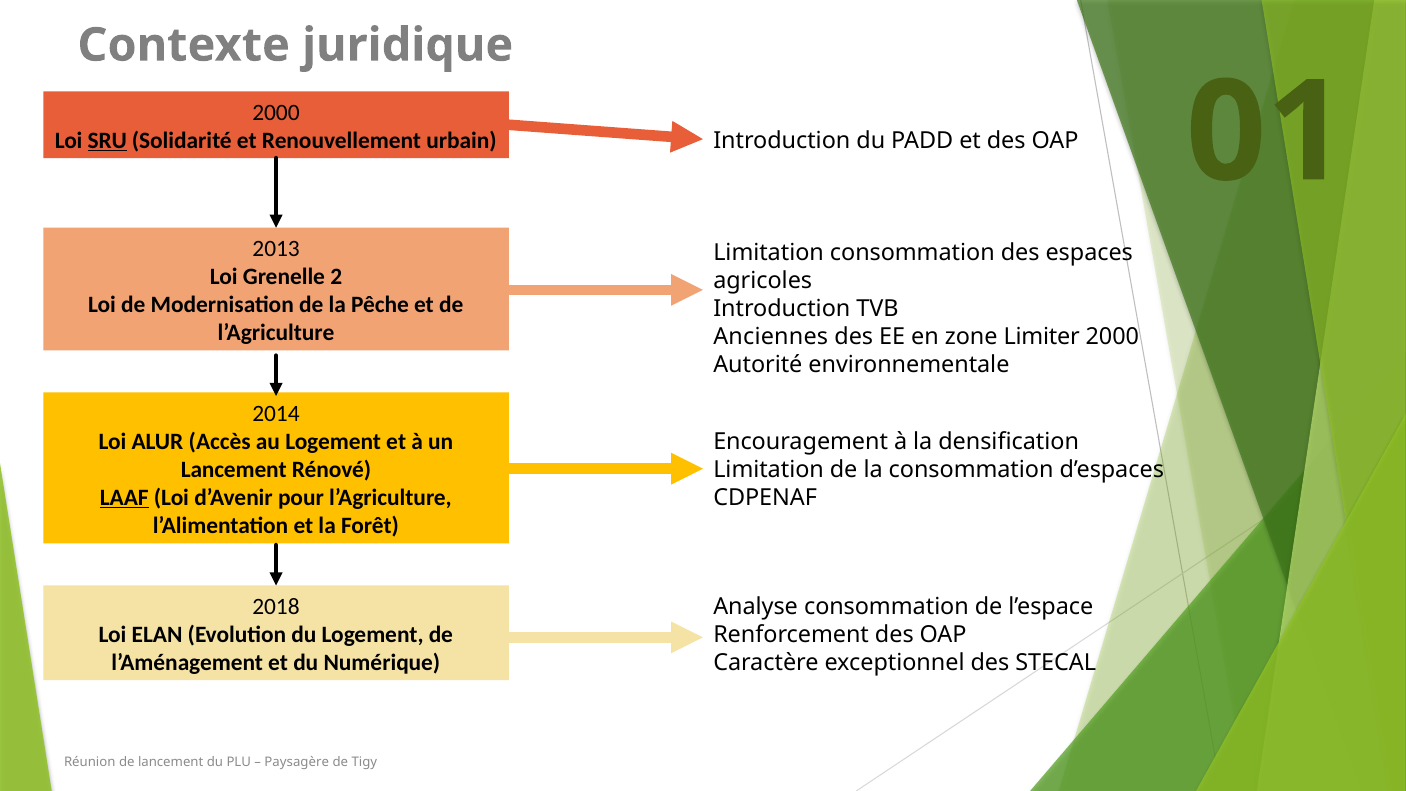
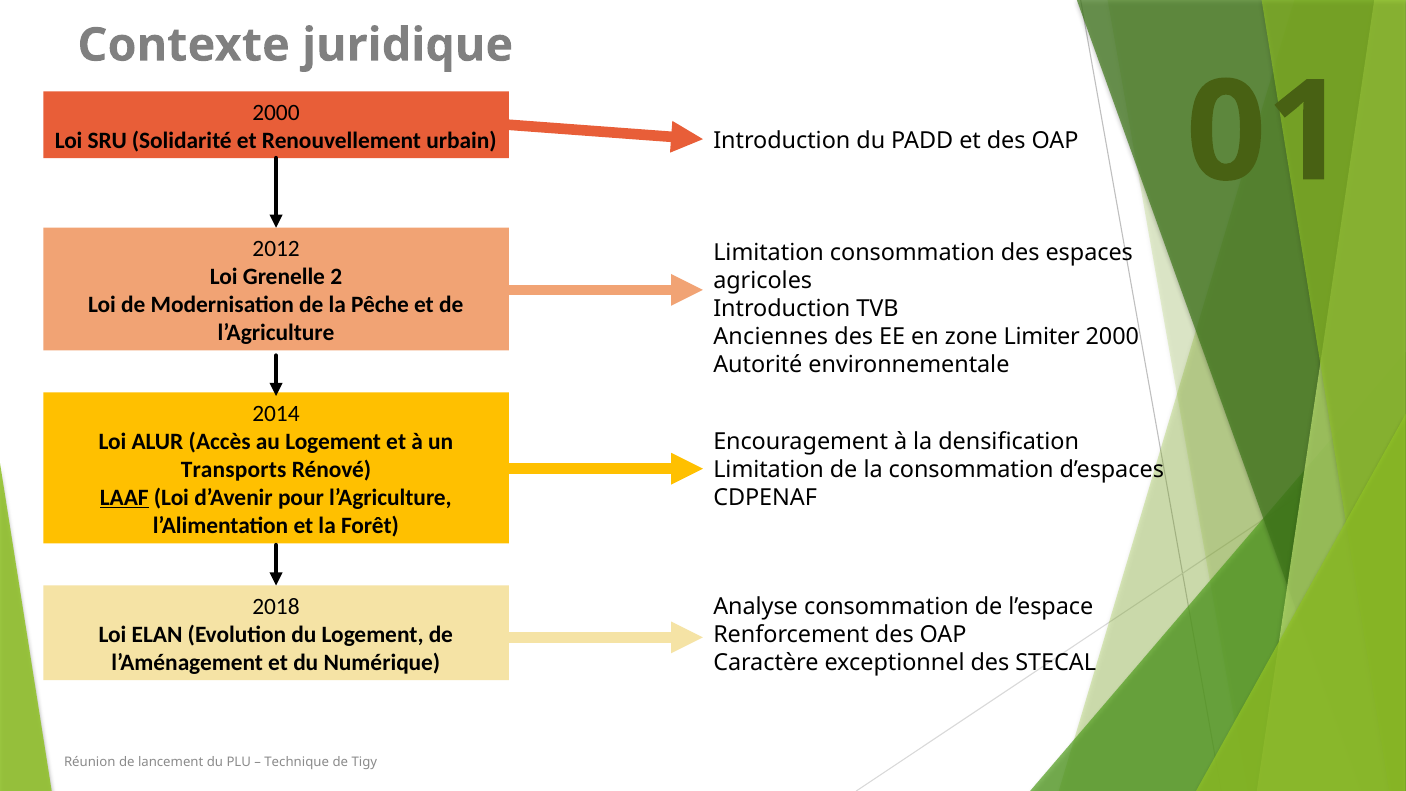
SRU underline: present -> none
2013: 2013 -> 2012
Lancement at (234, 469): Lancement -> Transports
Paysagère: Paysagère -> Technique
